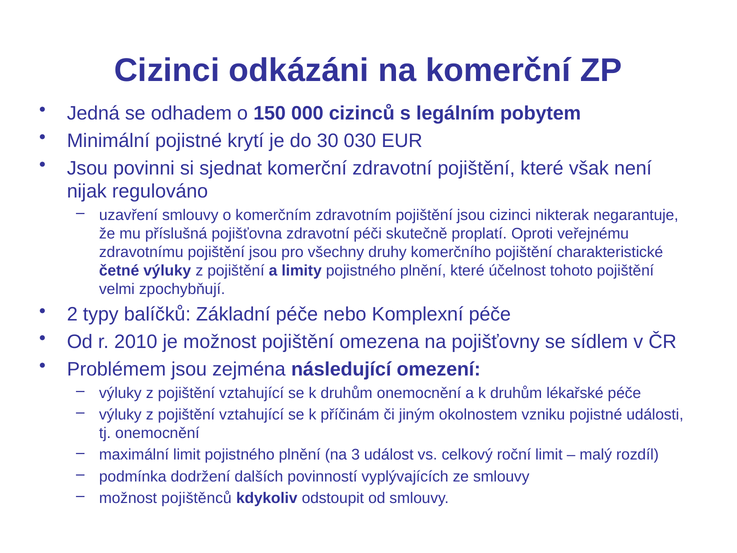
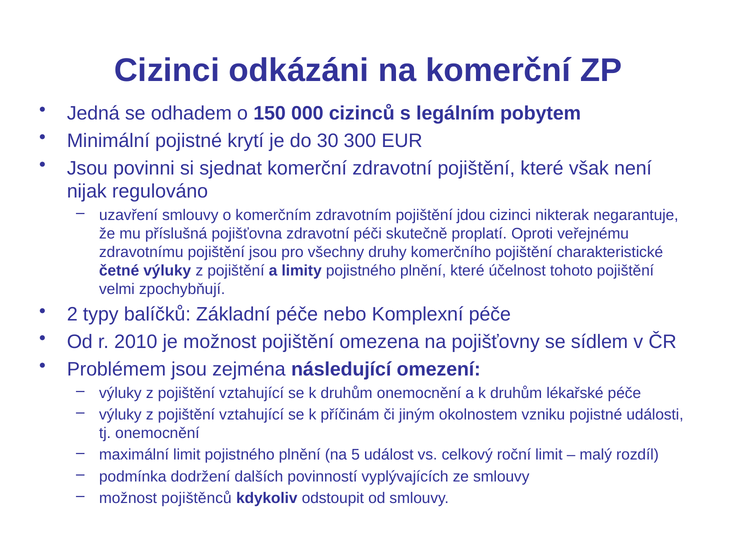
030: 030 -> 300
zdravotním pojištění jsou: jsou -> jdou
3: 3 -> 5
